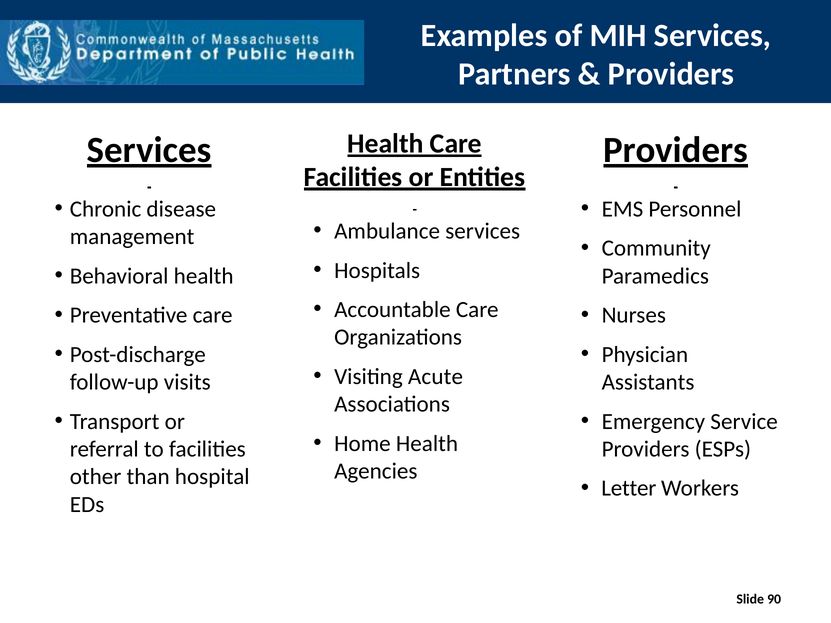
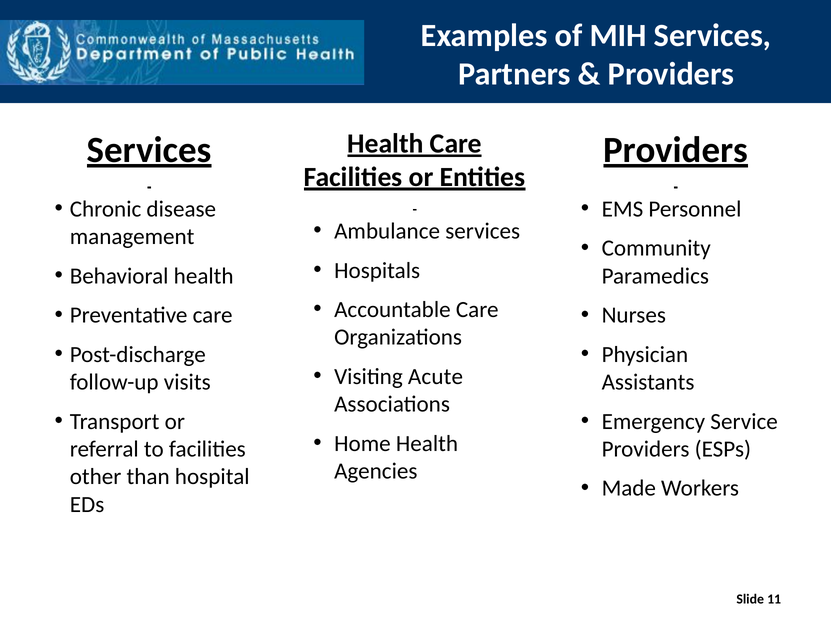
Letter: Letter -> Made
90: 90 -> 11
